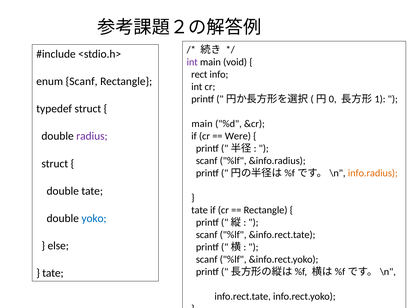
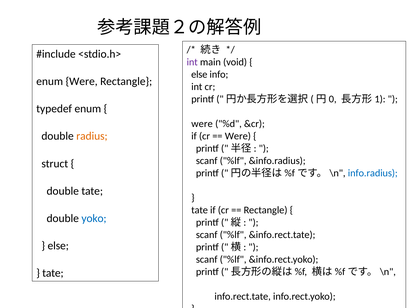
rect at (199, 74): rect -> else
enum Scanf: Scanf -> Were
typedef struct: struct -> enum
main at (202, 124): main -> were
radius colour: purple -> orange
info.radius colour: orange -> blue
